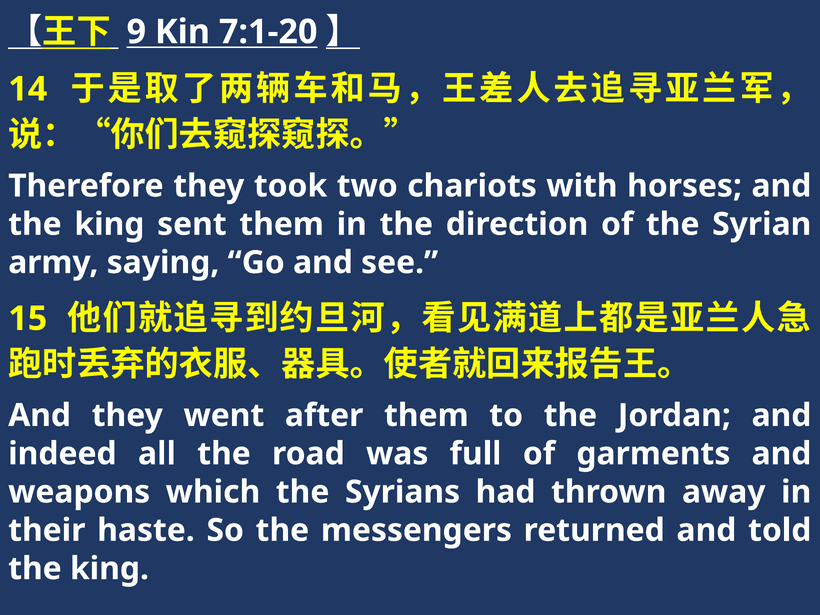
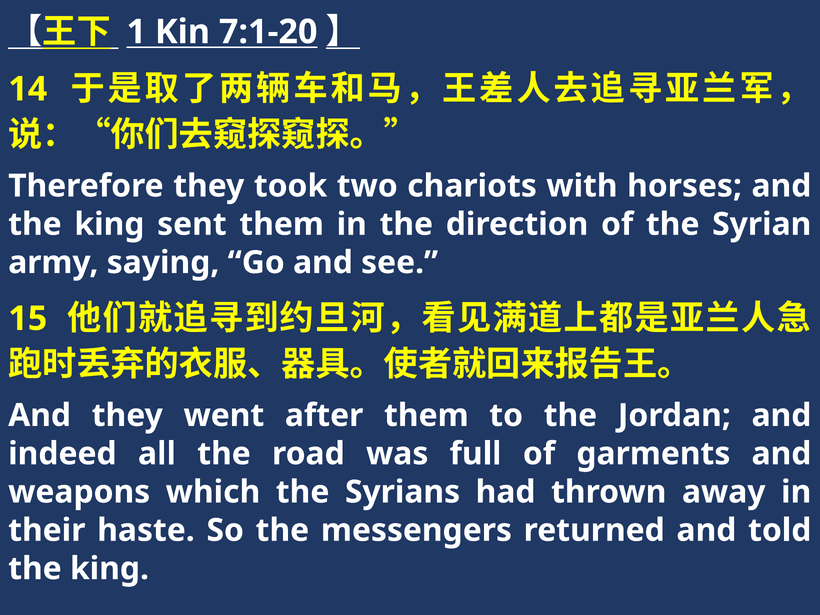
9: 9 -> 1
